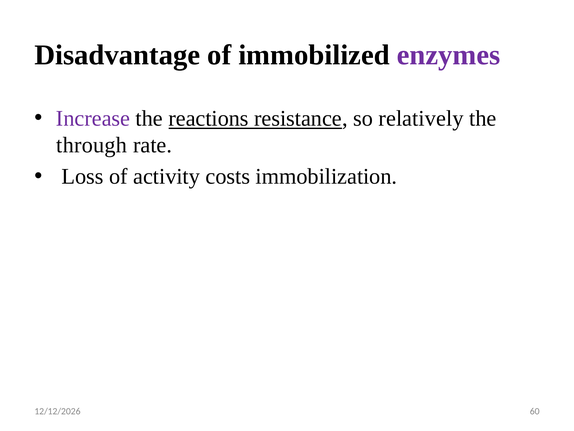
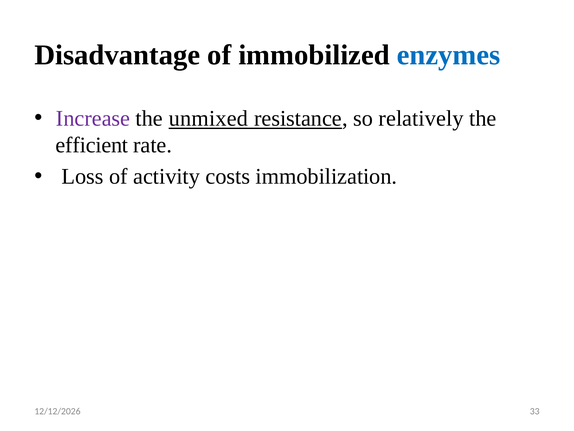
enzymes colour: purple -> blue
reactions: reactions -> unmixed
through: through -> efficient
60: 60 -> 33
